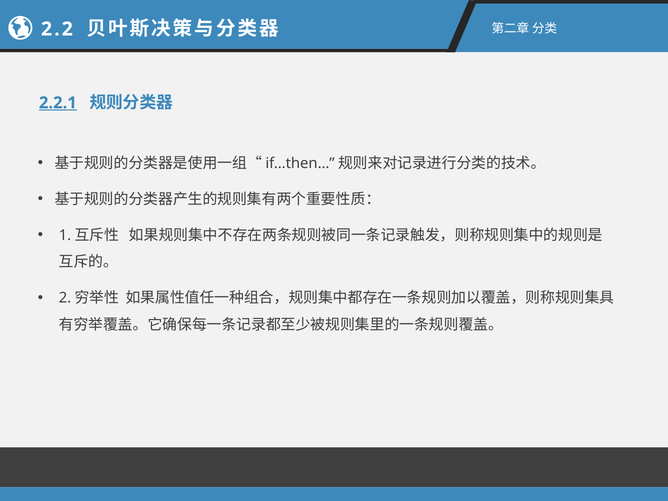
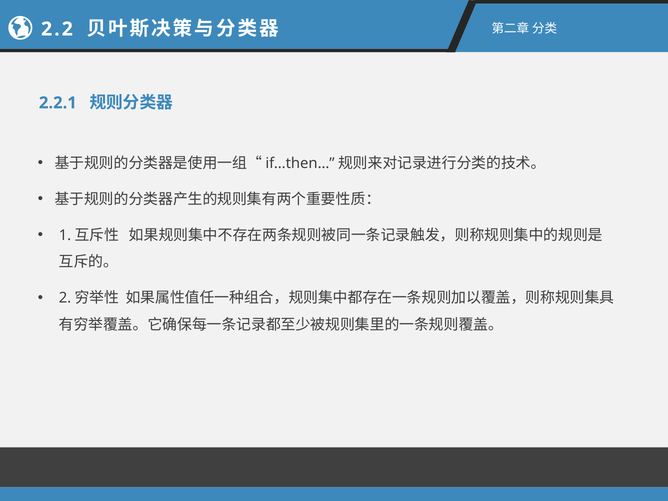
2.2.1 underline: present -> none
